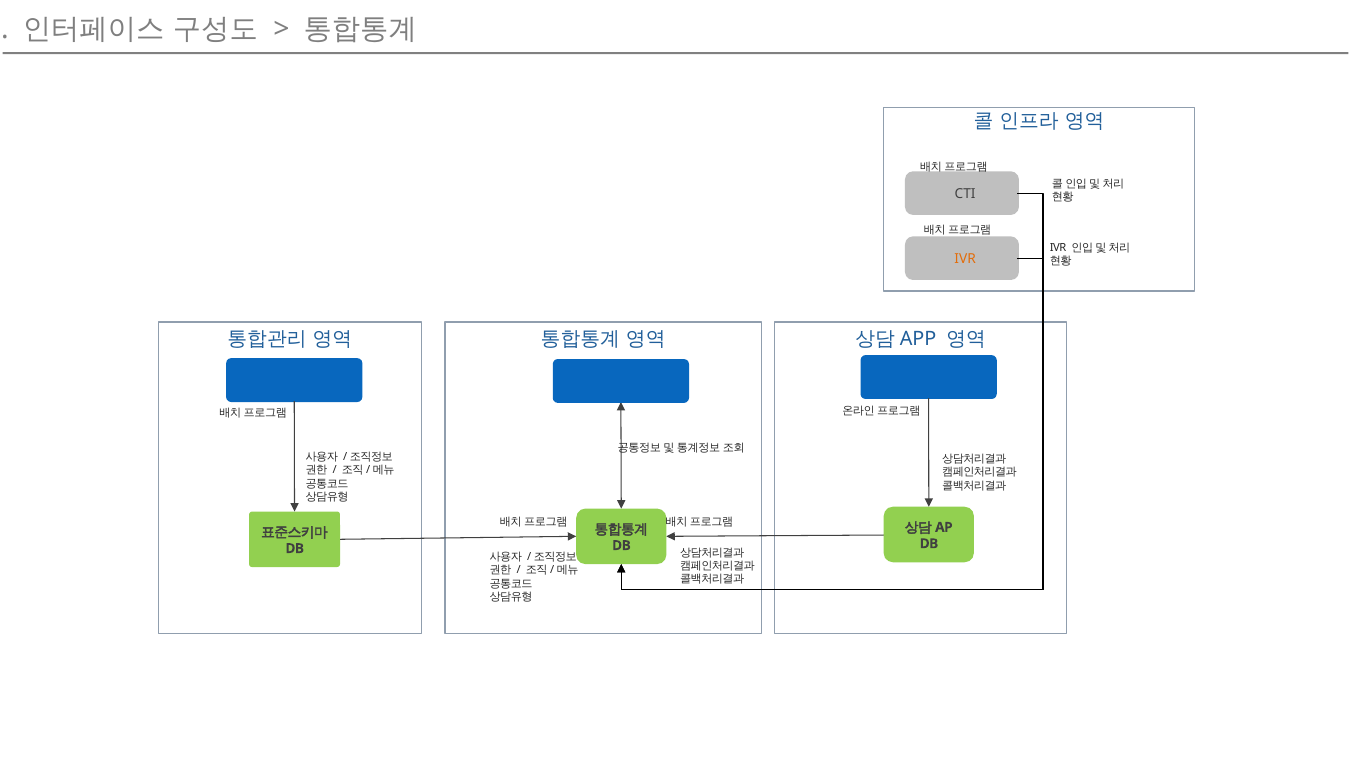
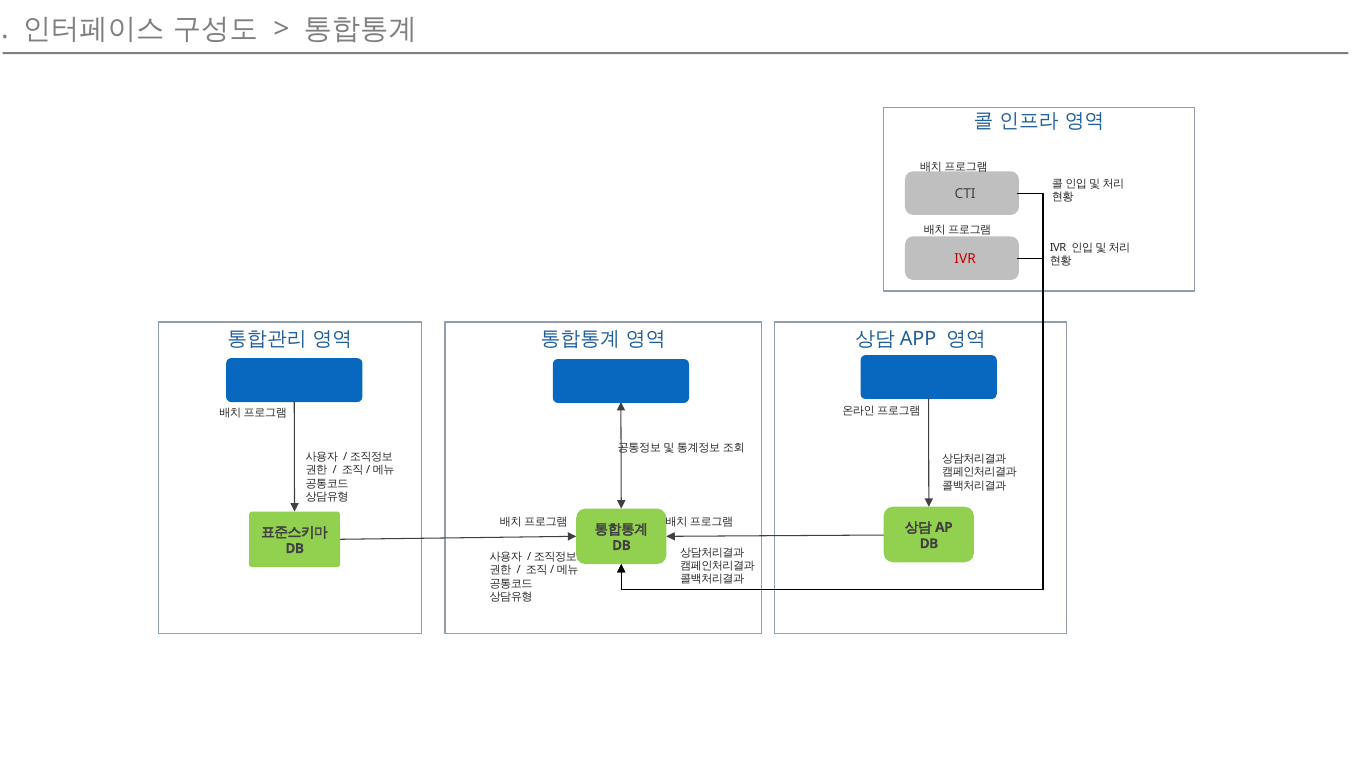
IVR at (965, 259) colour: orange -> red
